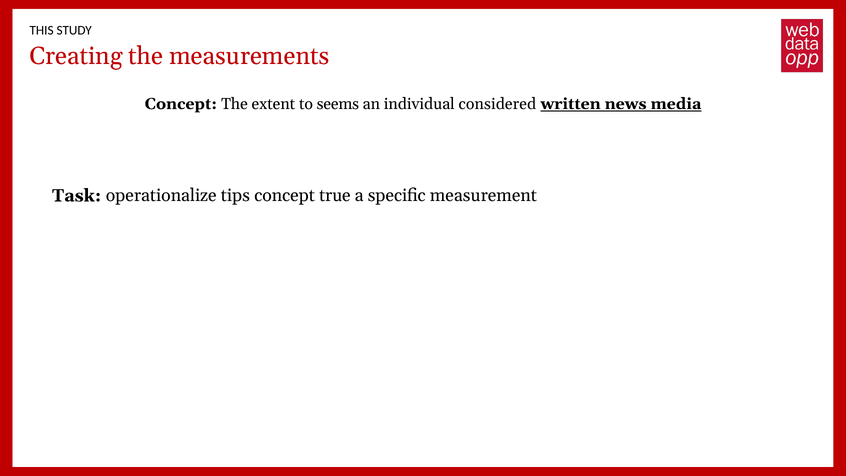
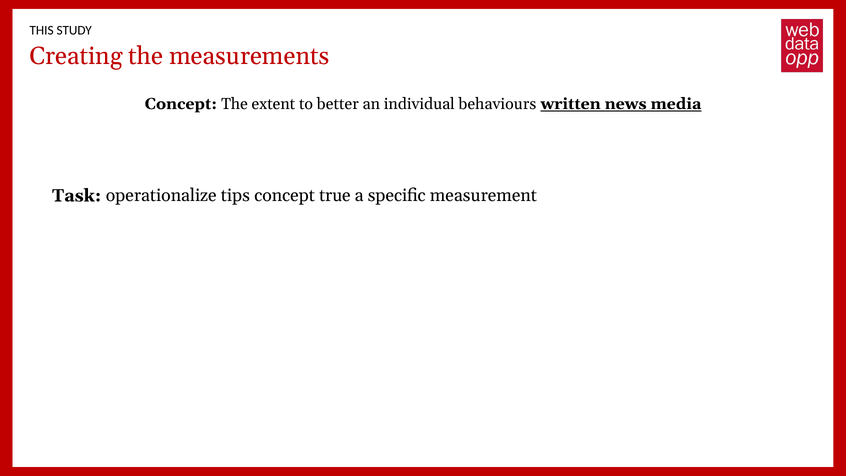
seems: seems -> better
considered: considered -> behaviours
